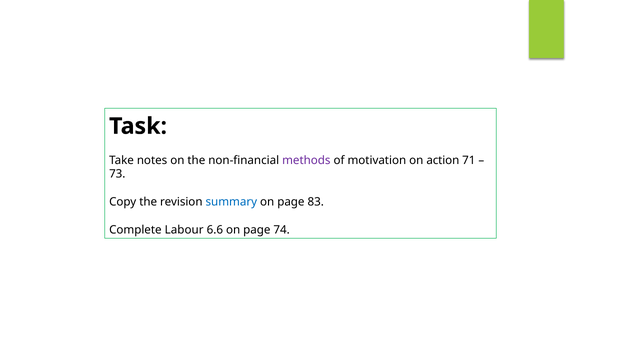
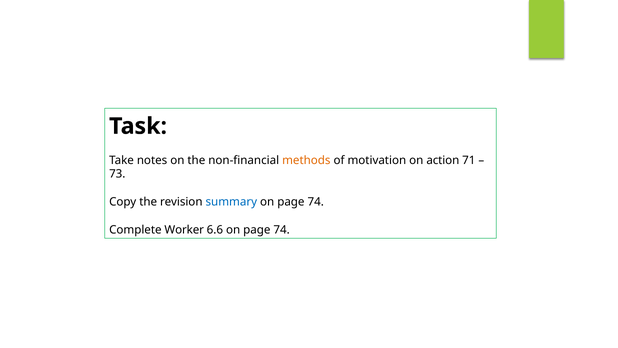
methods colour: purple -> orange
83 at (316, 202): 83 -> 74
Labour: Labour -> Worker
